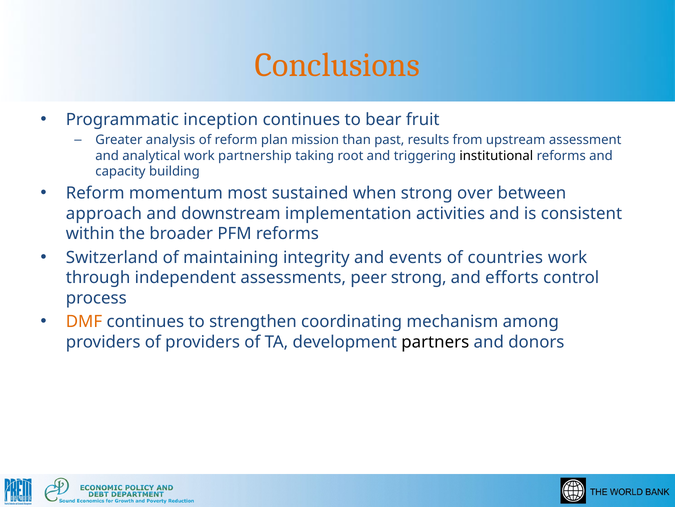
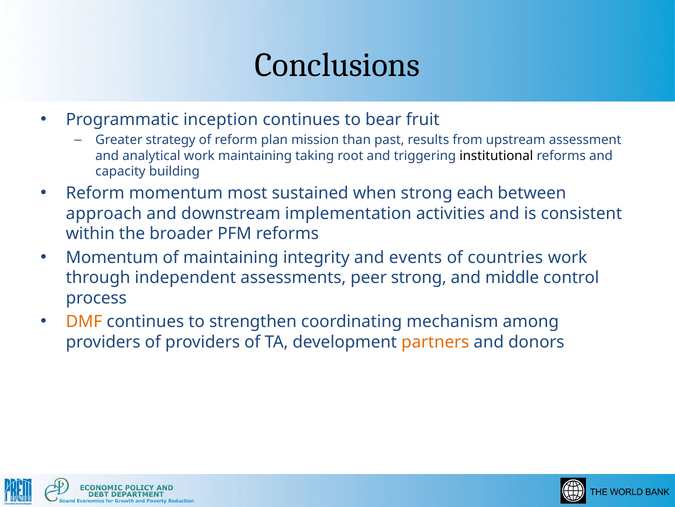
Conclusions colour: orange -> black
analysis: analysis -> strategy
work partnership: partnership -> maintaining
over: over -> each
Switzerland at (112, 257): Switzerland -> Momentum
efforts: efforts -> middle
partners colour: black -> orange
